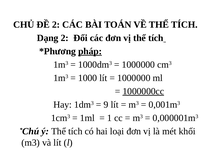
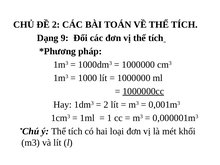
Dạng 2: 2 -> 9
pháp underline: present -> none
9 at (106, 105): 9 -> 2
